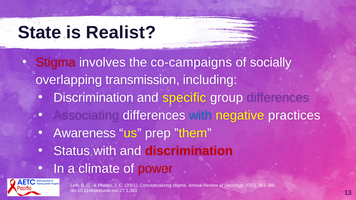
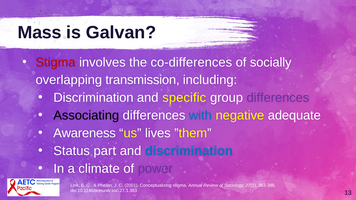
State: State -> Mass
Realist: Realist -> Galvan
co-campaigns: co-campaigns -> co-differences
Associating colour: purple -> black
practices: practices -> adequate
prep: prep -> lives
Status with: with -> part
discrimination at (189, 151) colour: red -> blue
power colour: red -> purple
